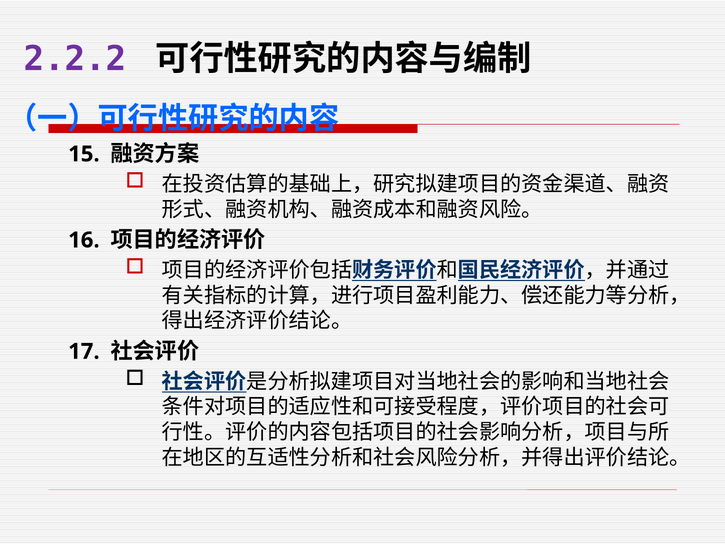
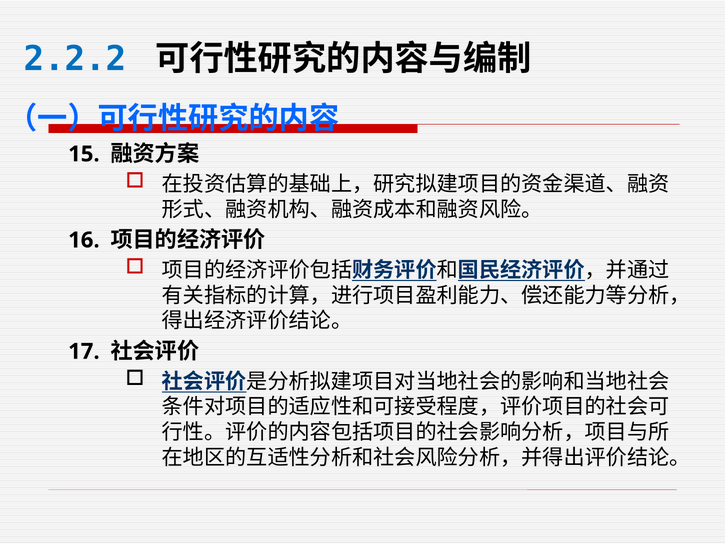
2.2.2 colour: purple -> blue
